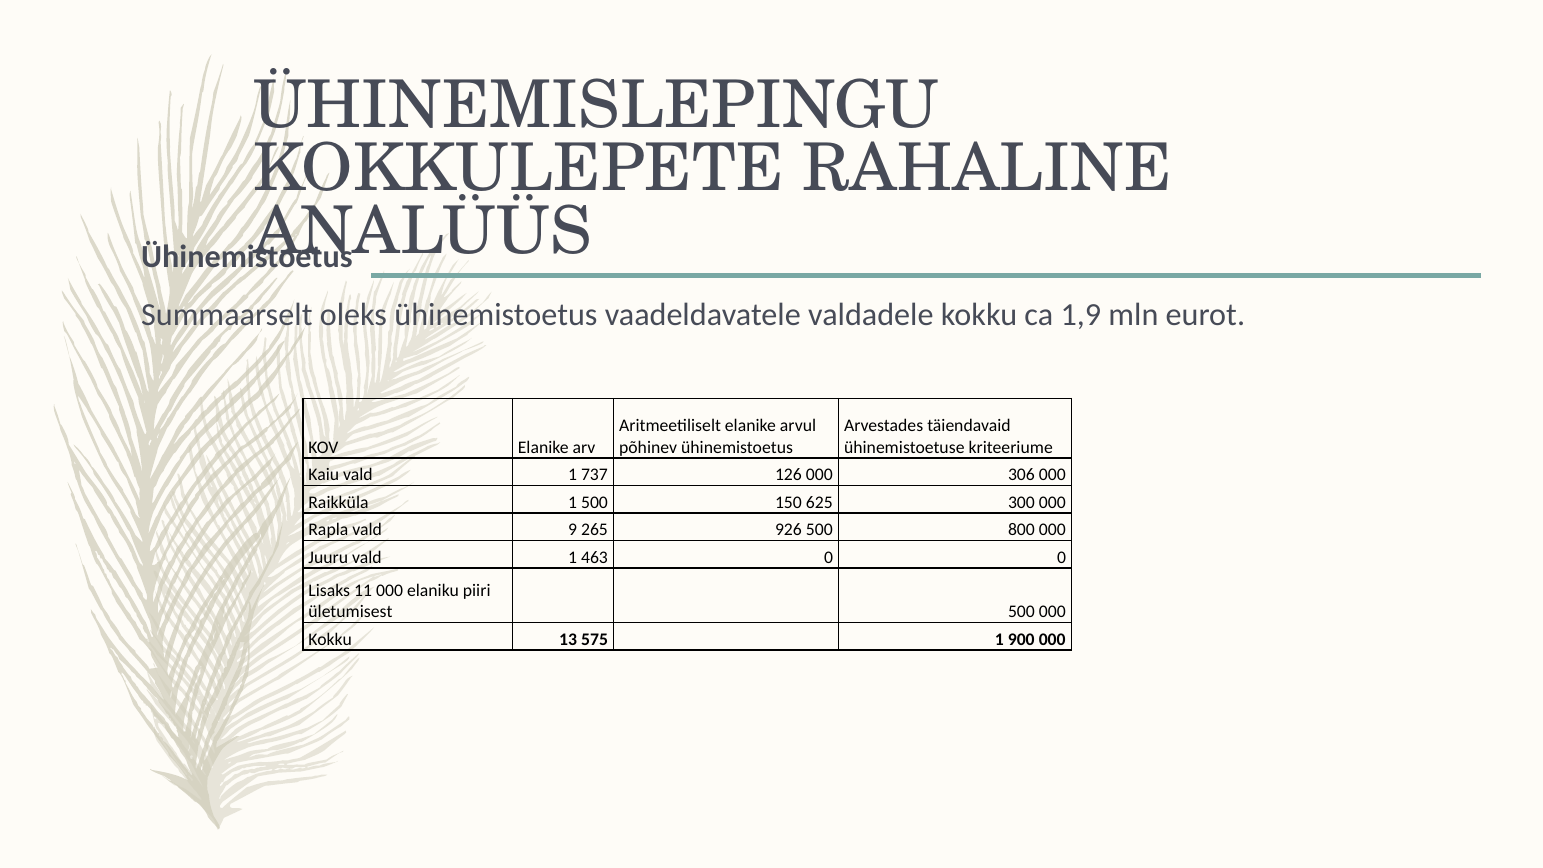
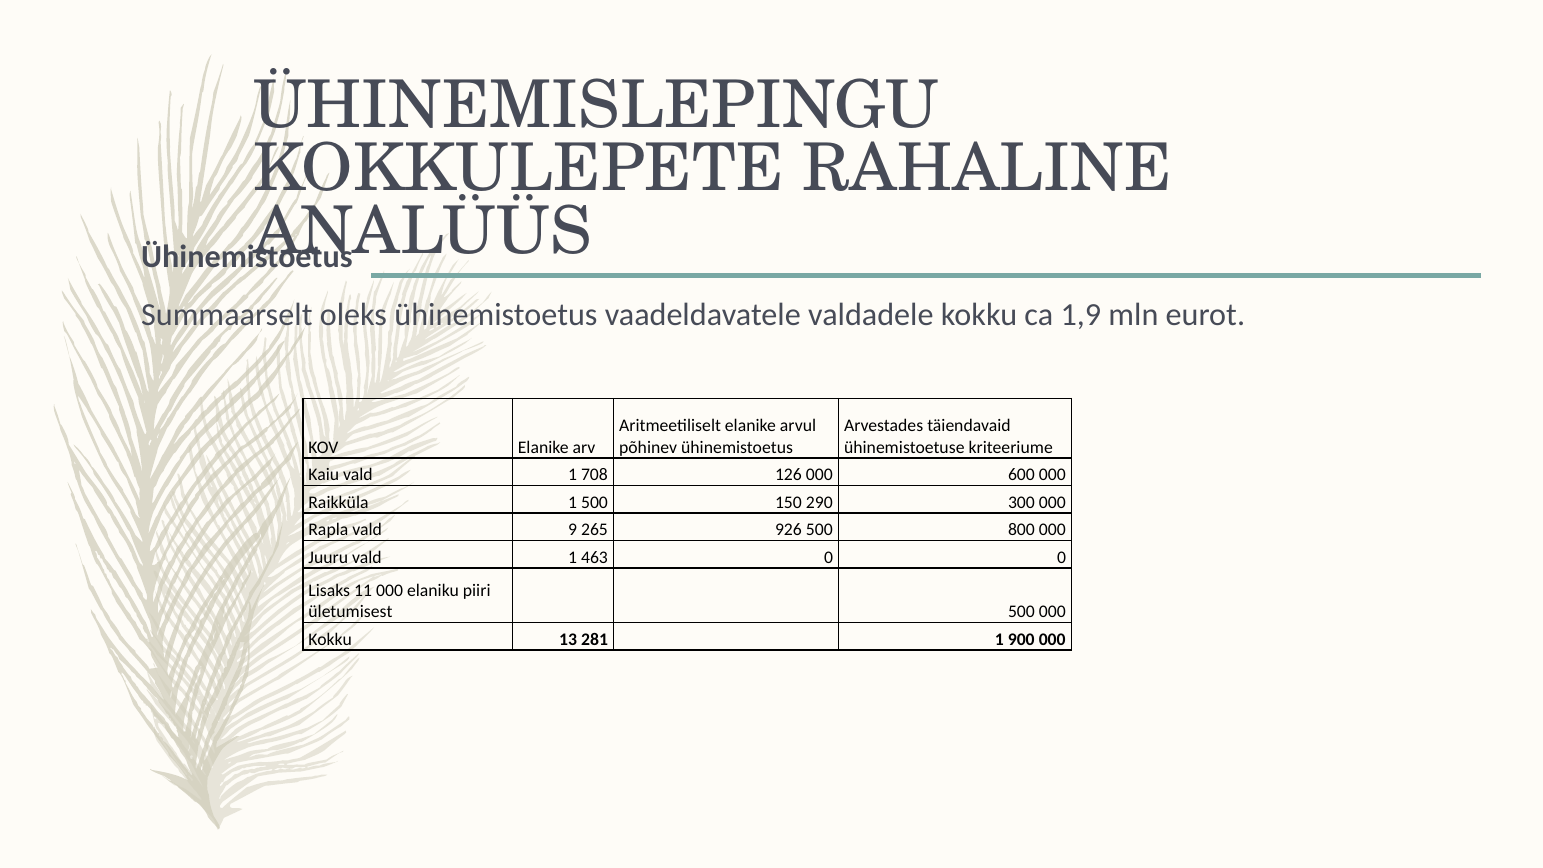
737: 737 -> 708
306: 306 -> 600
625: 625 -> 290
575: 575 -> 281
